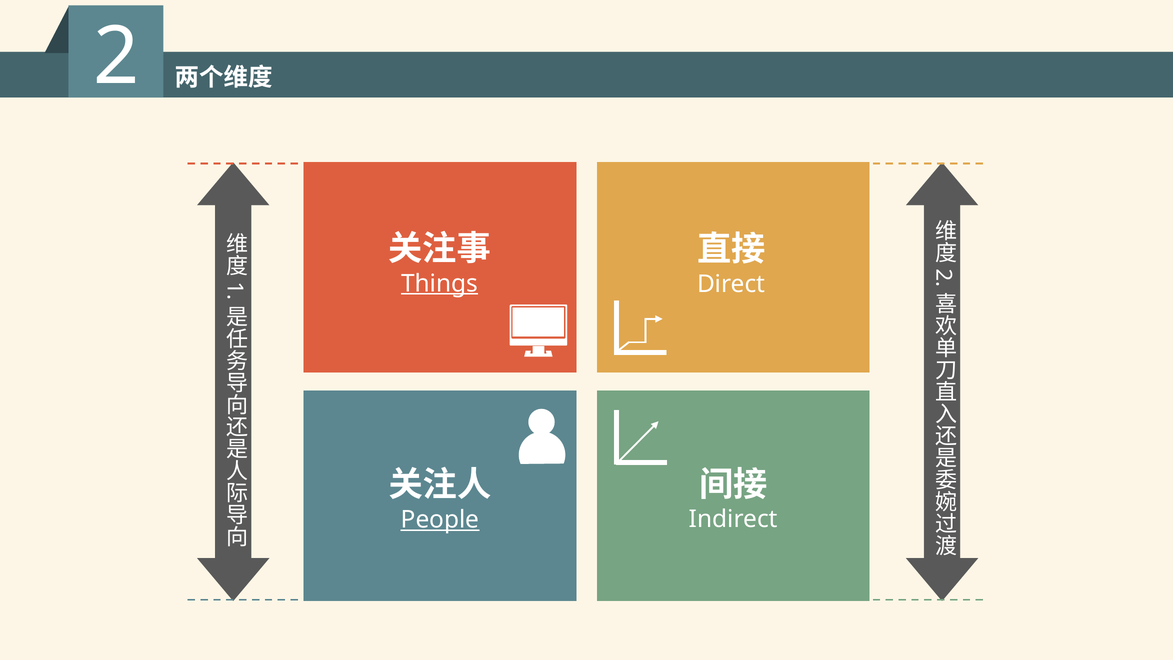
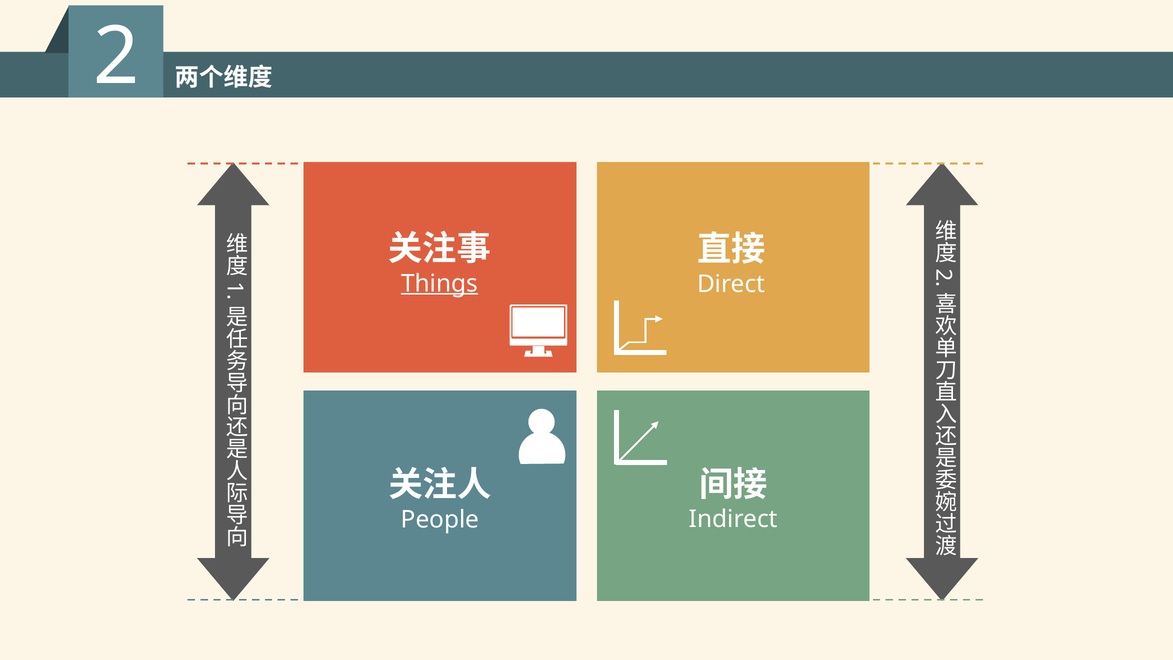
People underline: present -> none
